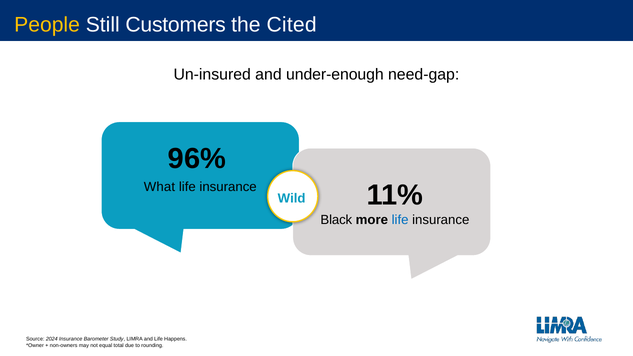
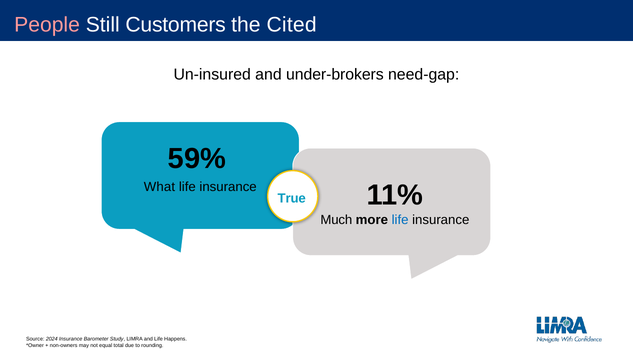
People colour: yellow -> pink
under-enough: under-enough -> under-brokers
96%: 96% -> 59%
Wild: Wild -> True
Black: Black -> Much
